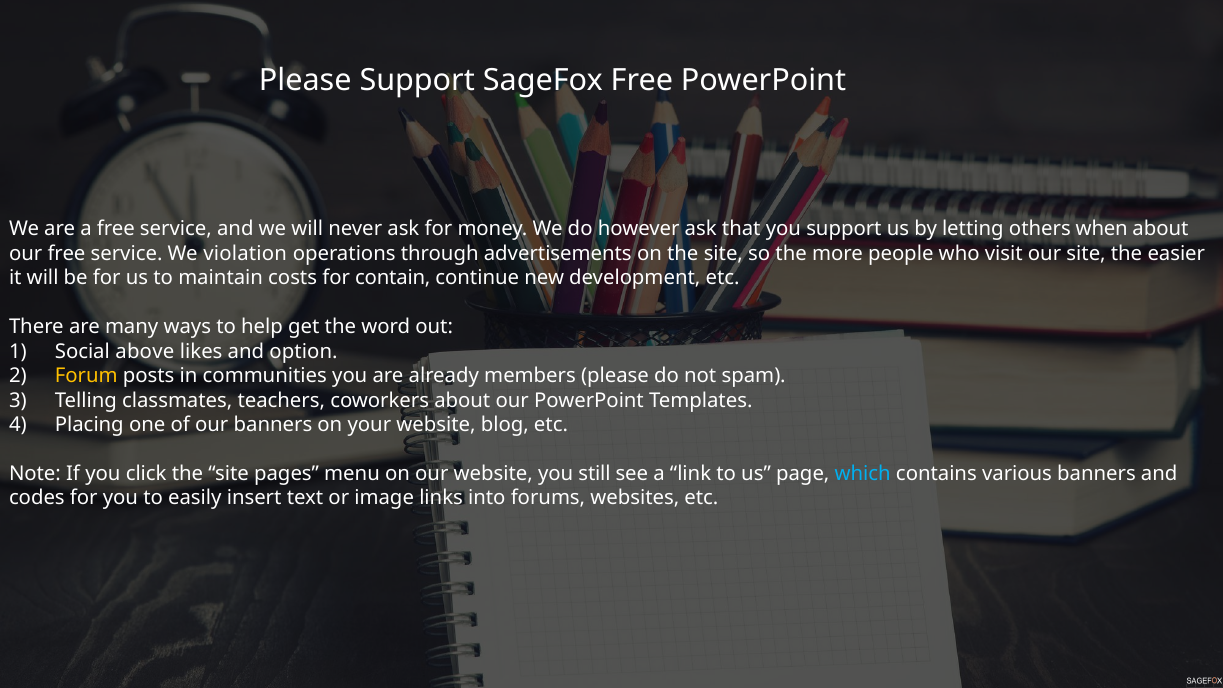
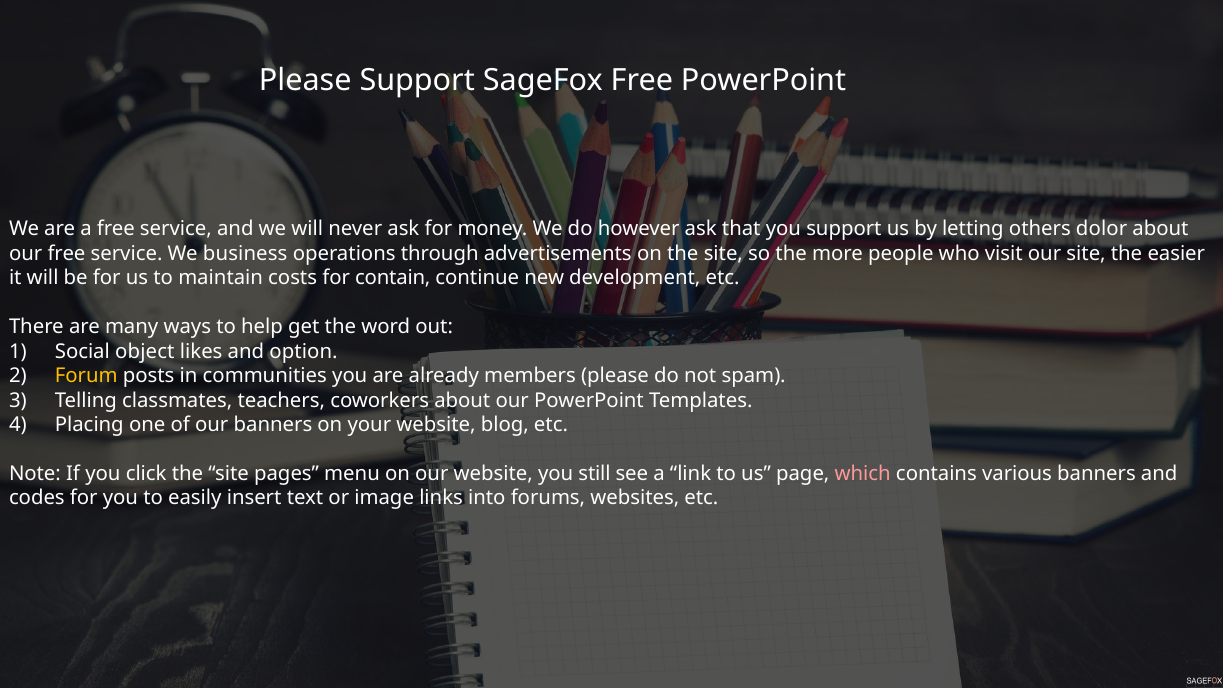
when: when -> dolor
violation: violation -> business
above: above -> object
which colour: light blue -> pink
